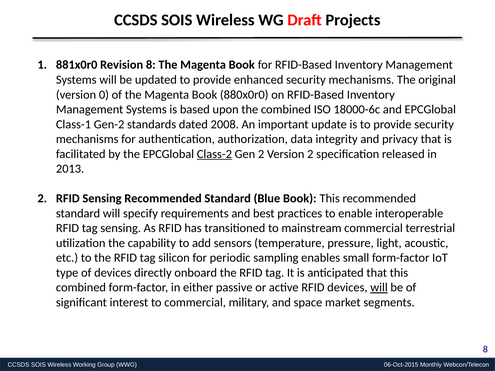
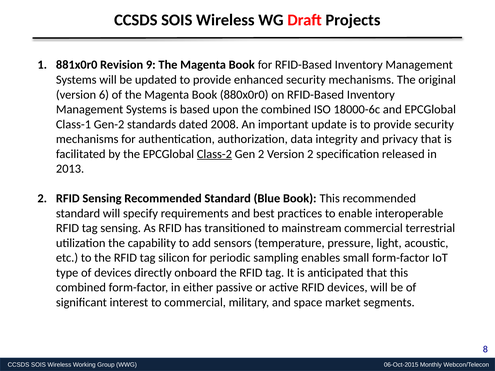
Revision 8: 8 -> 9
0: 0 -> 6
will at (379, 288) underline: present -> none
